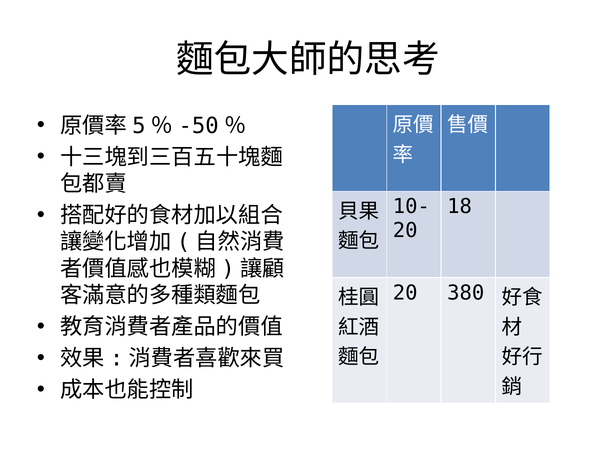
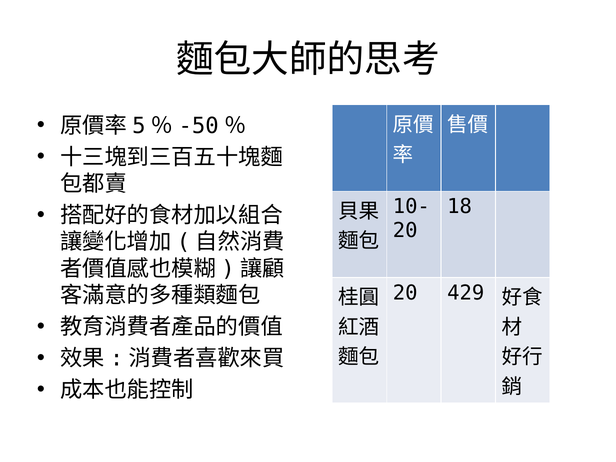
380: 380 -> 429
